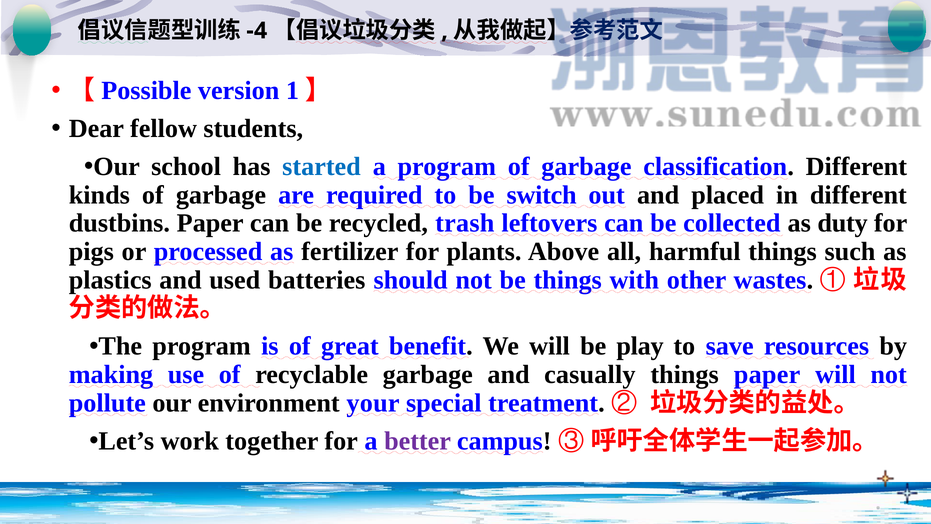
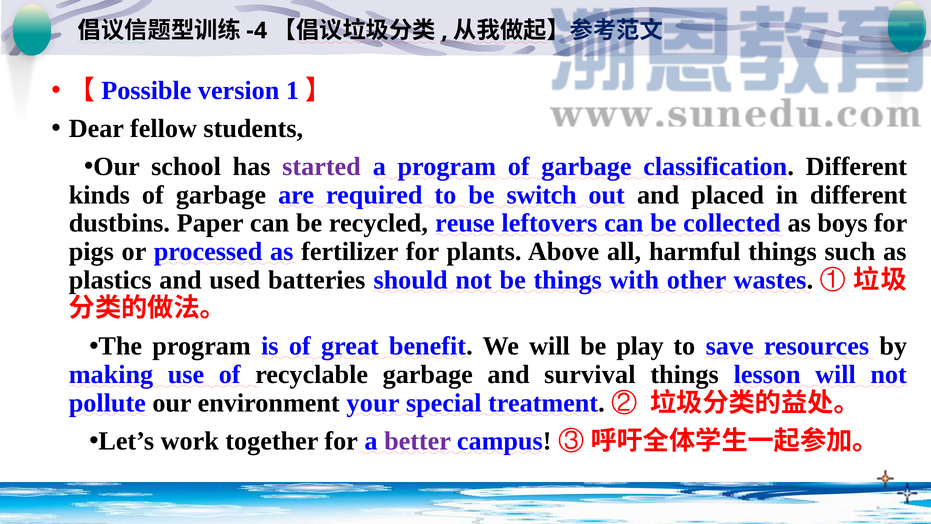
started colour: blue -> purple
trash: trash -> reuse
duty: duty -> boys
casually: casually -> survival
things paper: paper -> lesson
